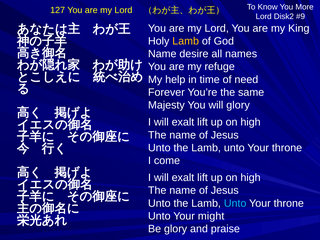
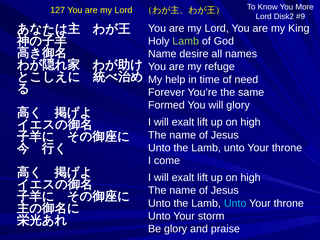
Lamb at (186, 41) colour: yellow -> light green
Majesty: Majesty -> Formed
might: might -> storm
